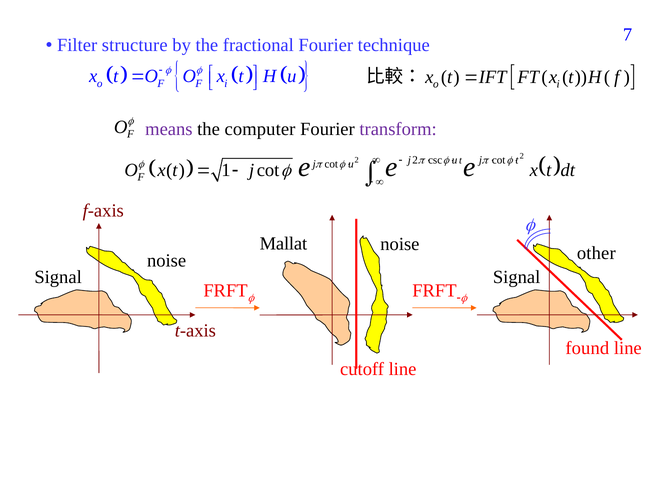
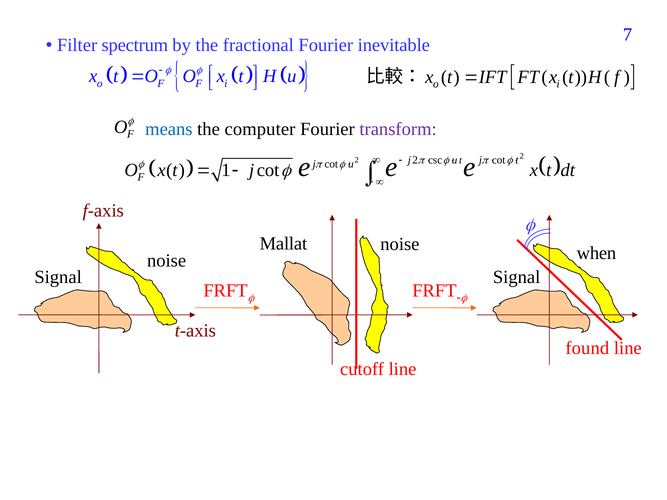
structure: structure -> spectrum
technique: technique -> inevitable
means colour: purple -> blue
other: other -> when
